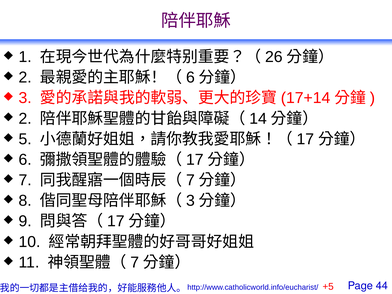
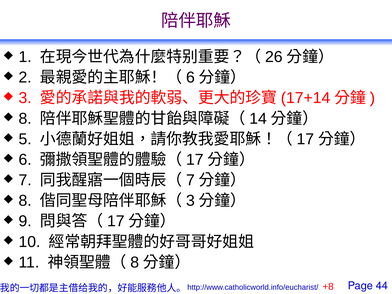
2 at (25, 119): 2 -> 8
7 at (135, 262): 7 -> 8
+5: +5 -> +8
